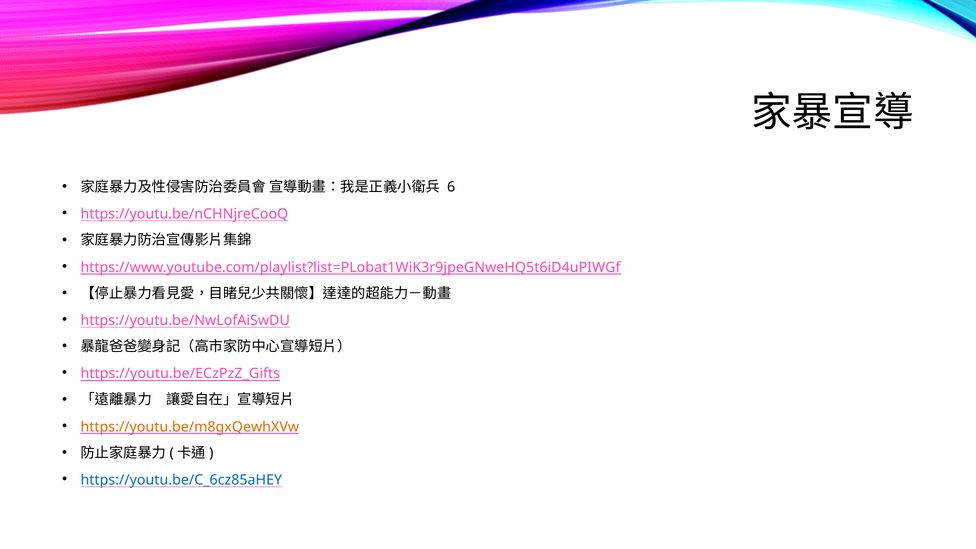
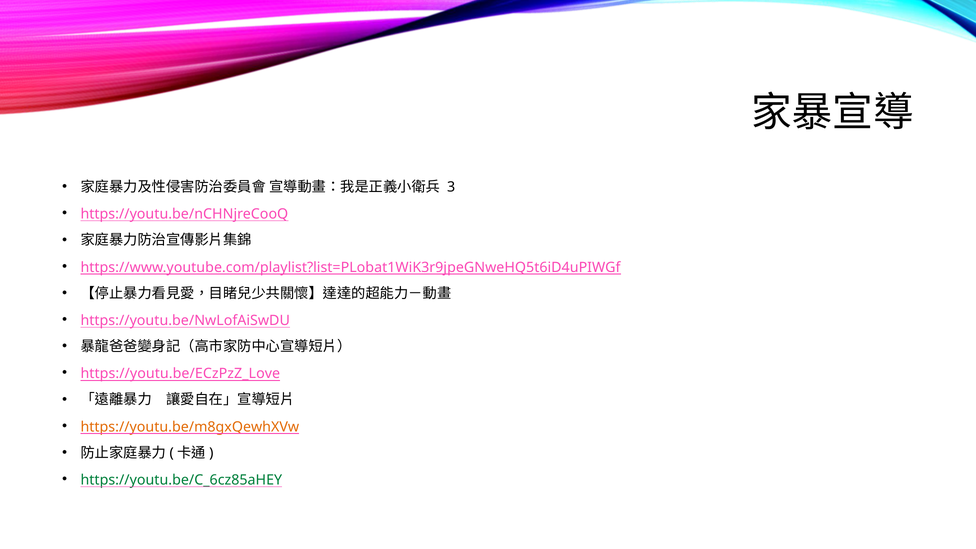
6: 6 -> 3
https://youtu.be/ECzPzZ_Gifts: https://youtu.be/ECzPzZ_Gifts -> https://youtu.be/ECzPzZ_Love
https://youtu.be/C_6cz85aHEY colour: blue -> green
